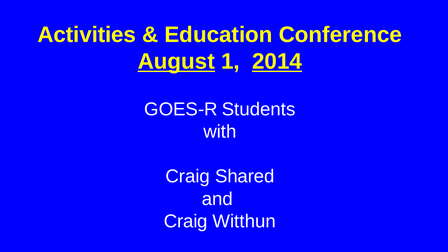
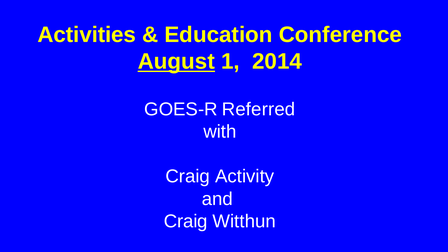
2014 underline: present -> none
Students: Students -> Referred
Shared: Shared -> Activity
